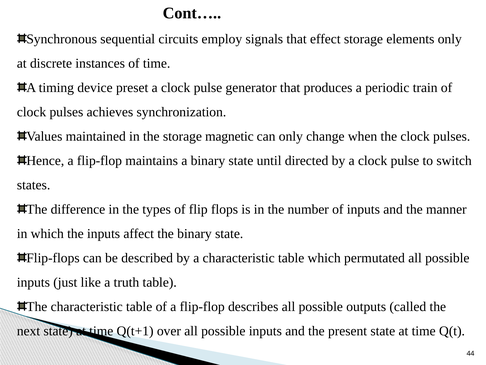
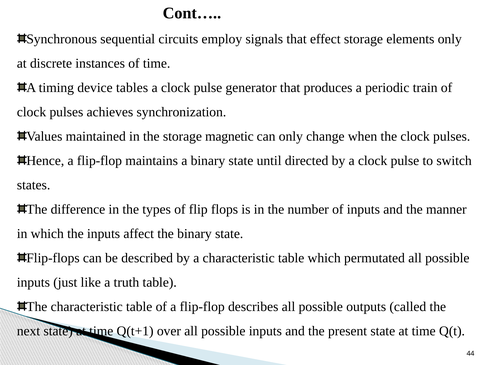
preset: preset -> tables
